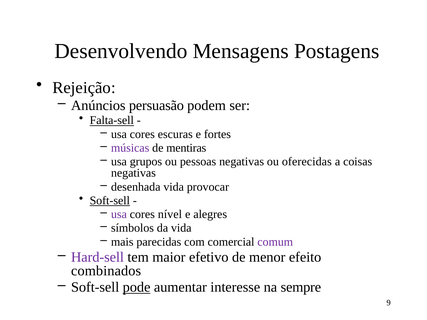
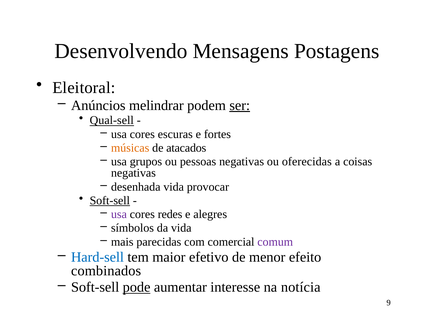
Rejeição: Rejeição -> Eleitoral
persuasão: persuasão -> melindrar
ser underline: none -> present
Falta-sell: Falta-sell -> Qual-sell
músicas colour: purple -> orange
mentiras: mentiras -> atacados
nível: nível -> redes
Hard-sell colour: purple -> blue
sempre: sempre -> notícia
